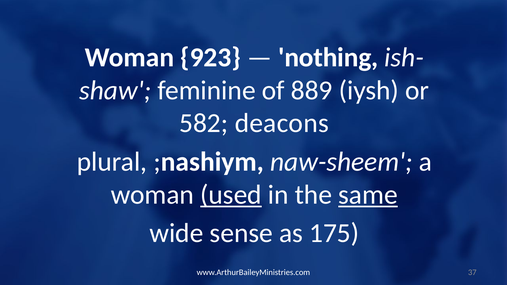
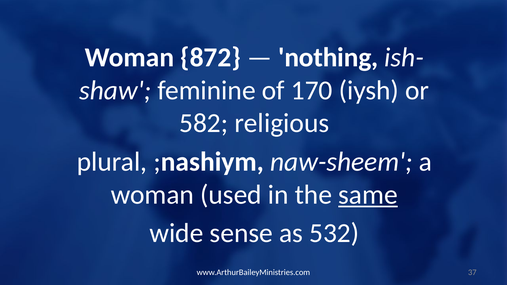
923: 923 -> 872
889: 889 -> 170
deacons: deacons -> religious
used underline: present -> none
175: 175 -> 532
